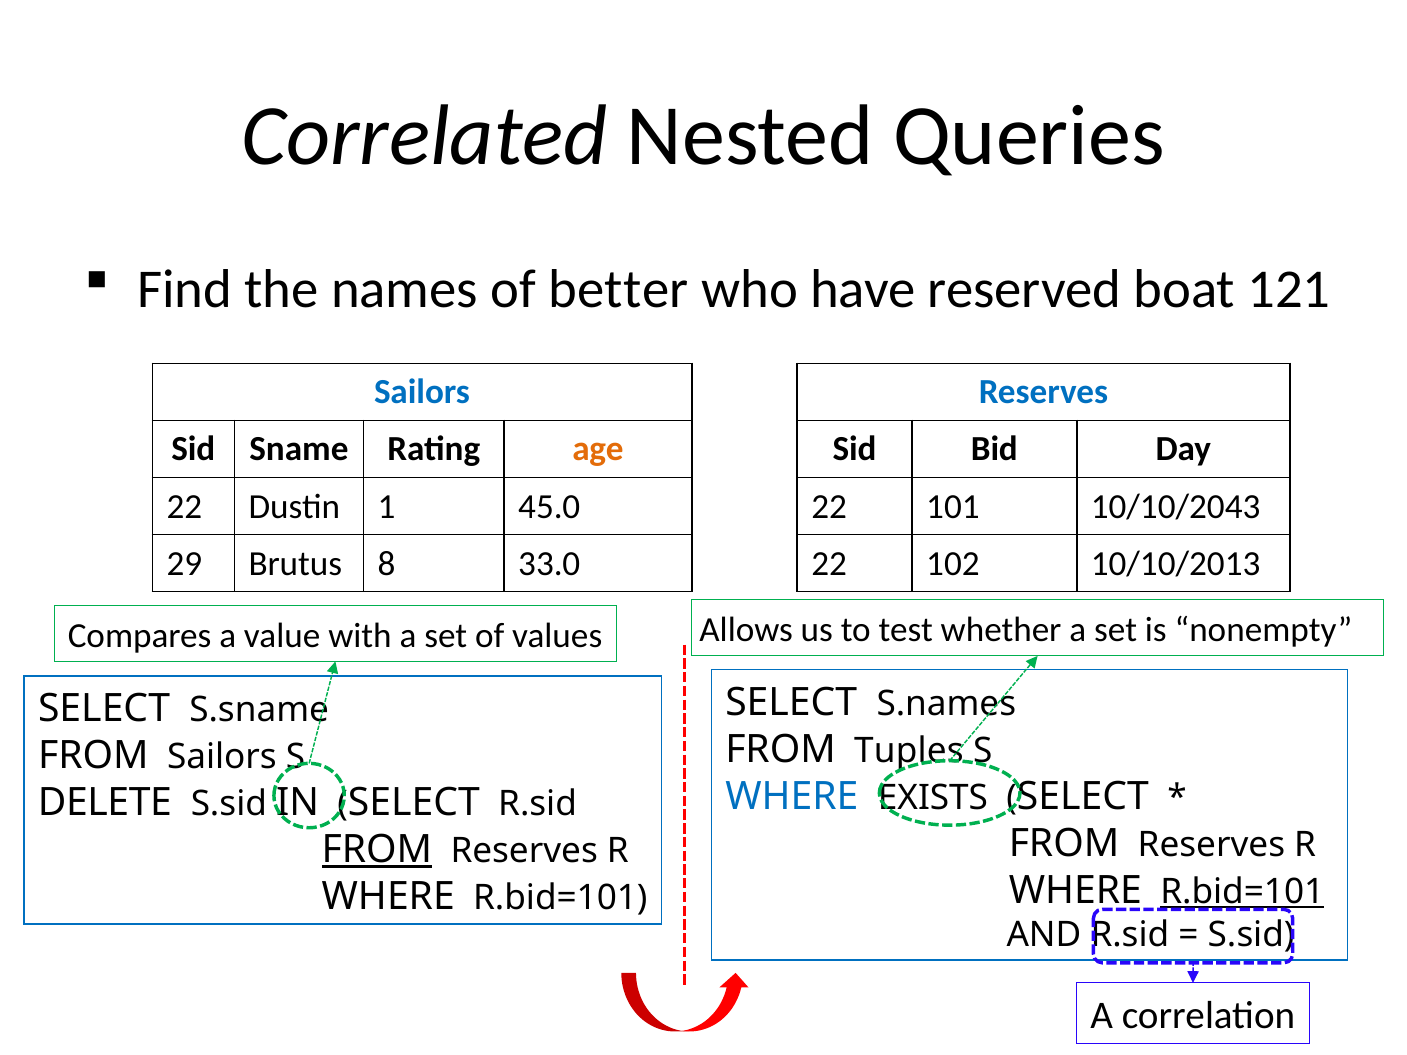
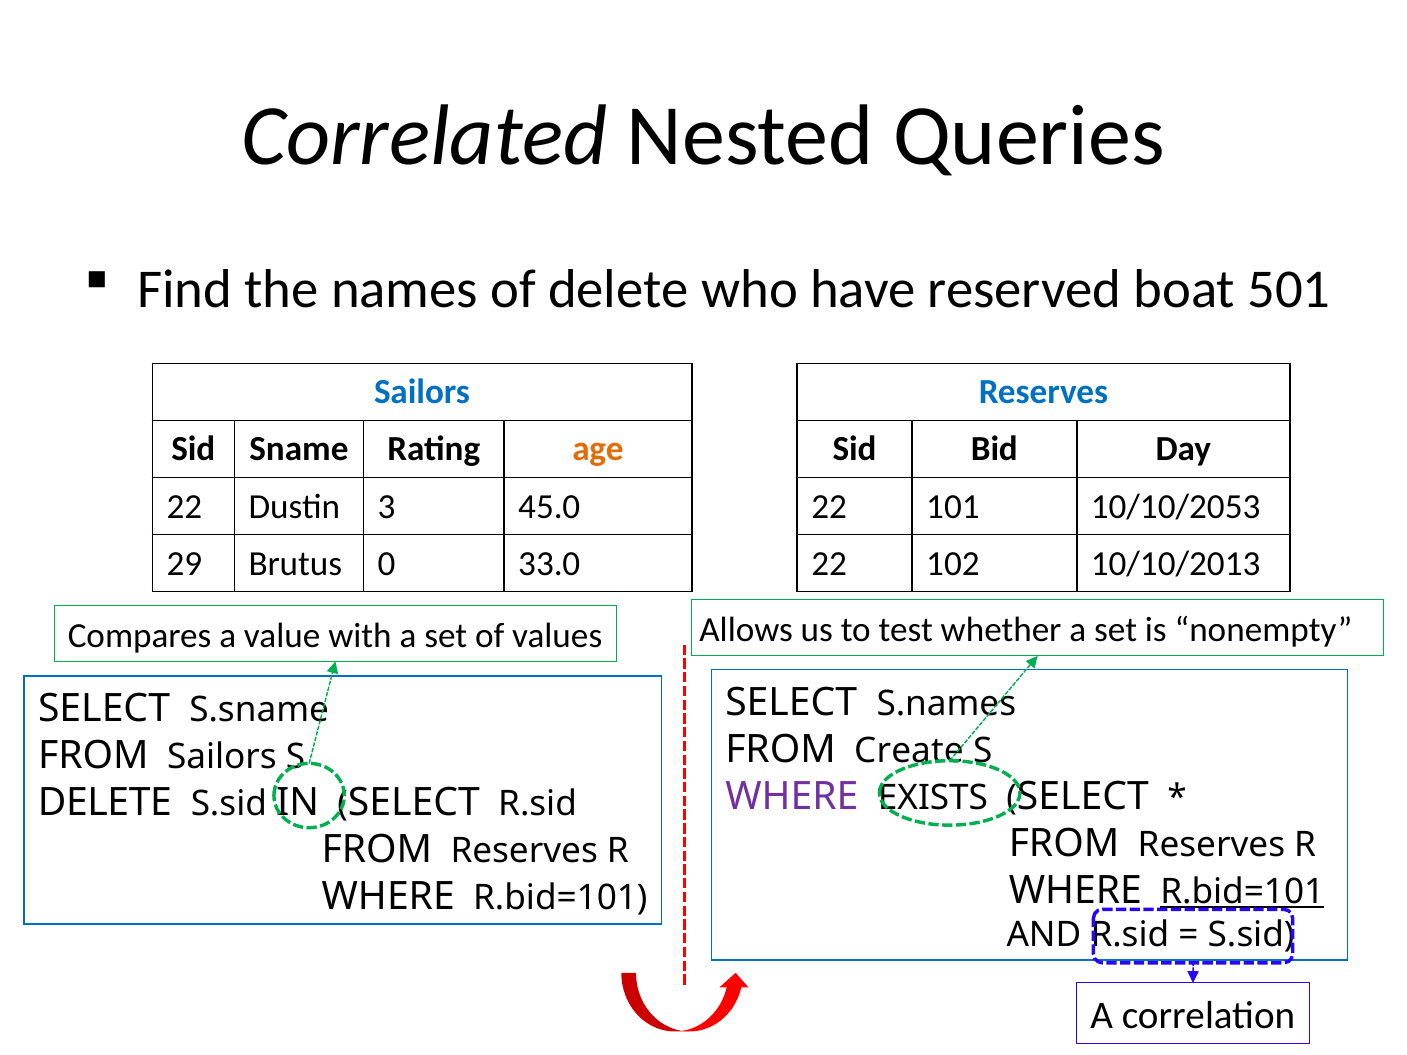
of better: better -> delete
121: 121 -> 501
1: 1 -> 3
10/10/2043: 10/10/2043 -> 10/10/2053
8: 8 -> 0
Tuples: Tuples -> Create
WHERE at (792, 797) colour: blue -> purple
FROM at (377, 850) underline: present -> none
